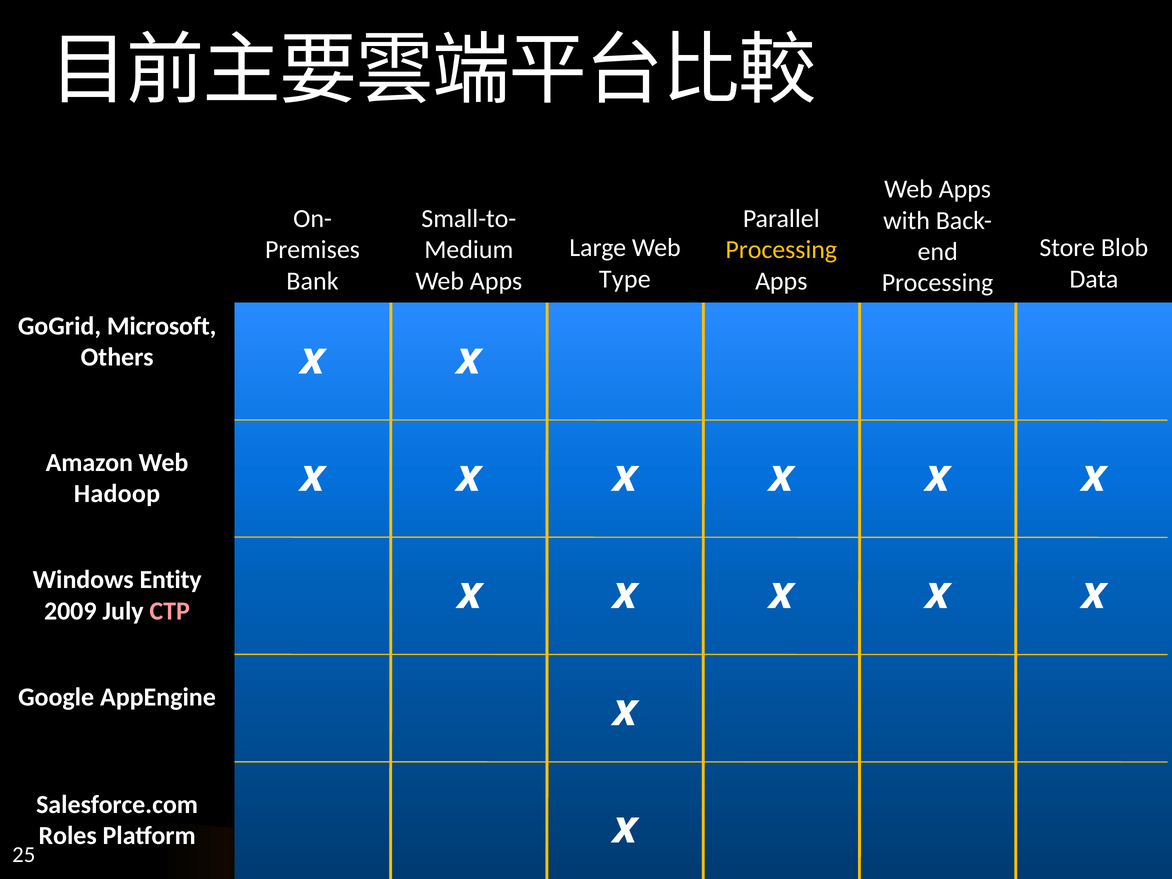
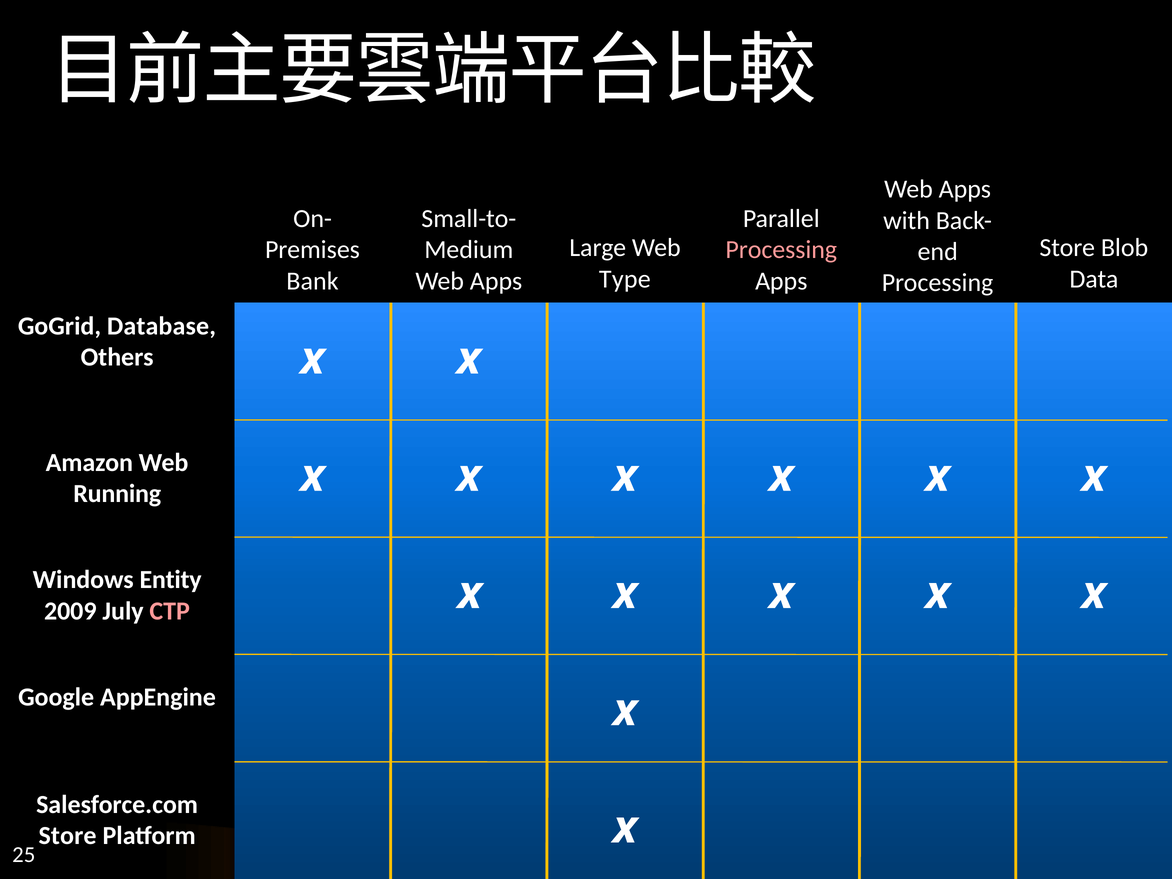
Processing at (781, 250) colour: yellow -> pink
Microsoft: Microsoft -> Database
Hadoop: Hadoop -> Running
Roles at (68, 836): Roles -> Store
